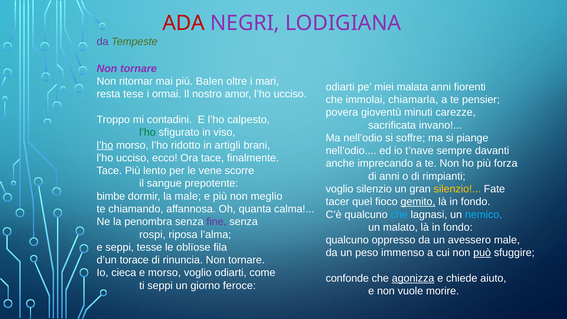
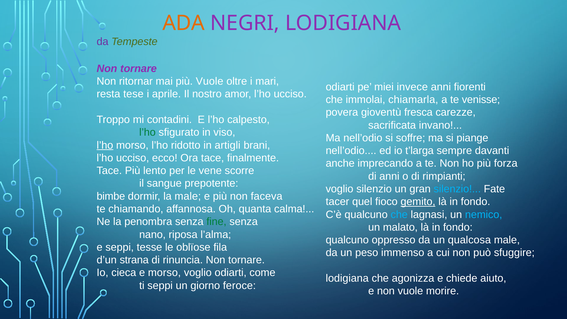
ADA colour: red -> orange
più Balen: Balen -> Vuole
malata: malata -> invece
ormai: ormai -> aprile
pensier: pensier -> venisse
minuti: minuti -> fresca
t’nave: t’nave -> t’larga
silenzio at (457, 189) colour: yellow -> light blue
meglio: meglio -> faceva
fine colour: purple -> green
rospi: rospi -> nano
avessero: avessero -> qualcosa
può underline: present -> none
torace: torace -> strana
confonde at (347, 278): confonde -> lodigiana
agonizza underline: present -> none
